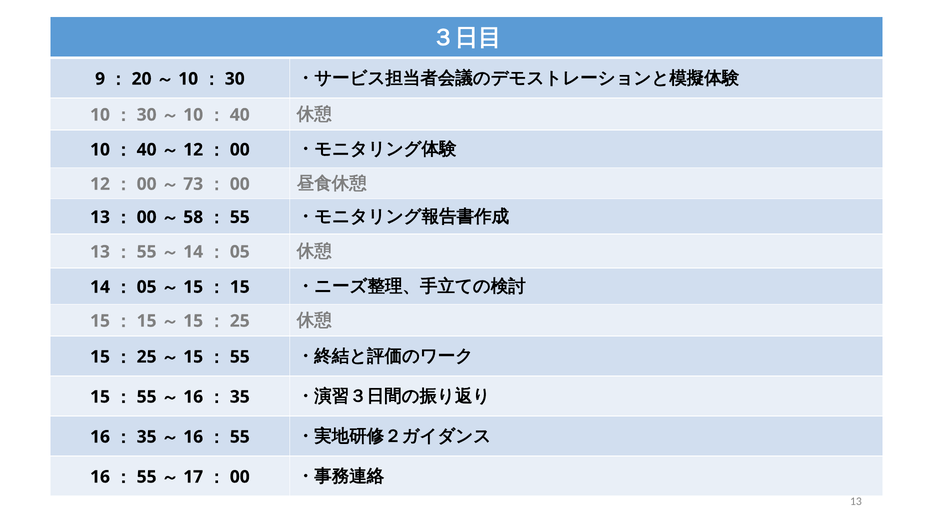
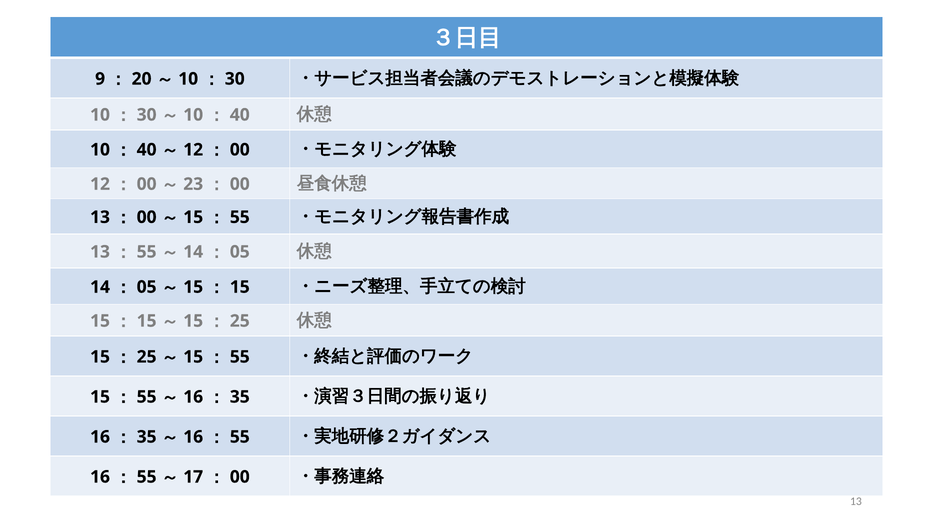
73: 73 -> 23
58 at (193, 217): 58 -> 15
